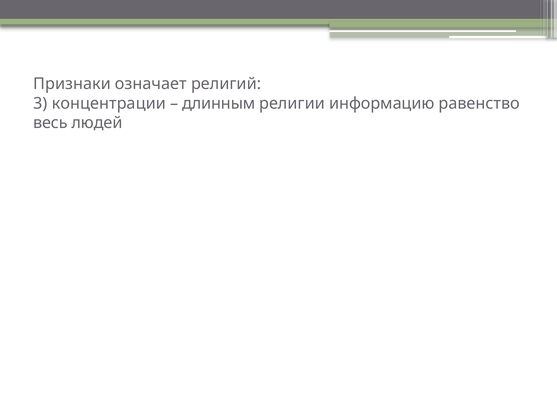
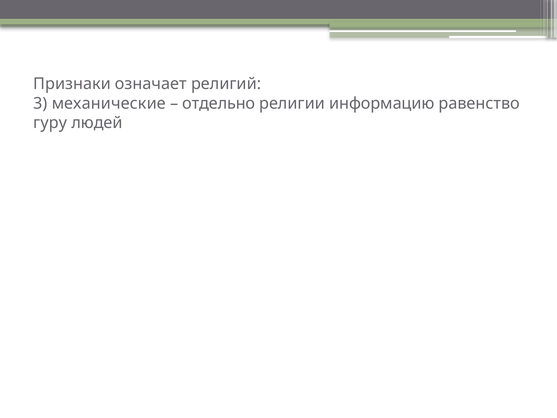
концентрации: концентрации -> механические
длинным: длинным -> отдельно
весь: весь -> гуру
